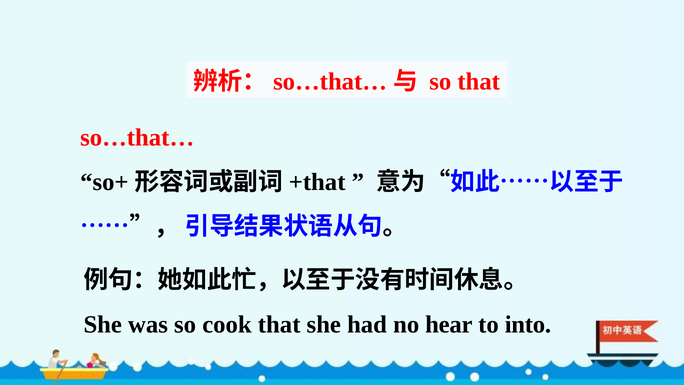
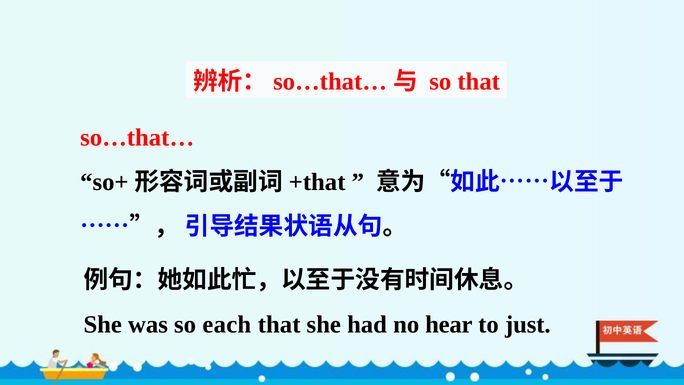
cook: cook -> each
into: into -> just
